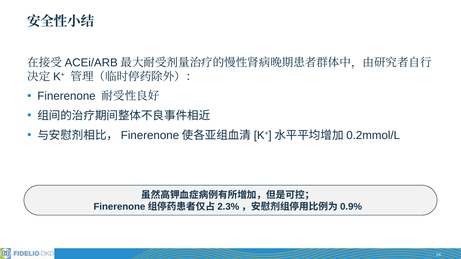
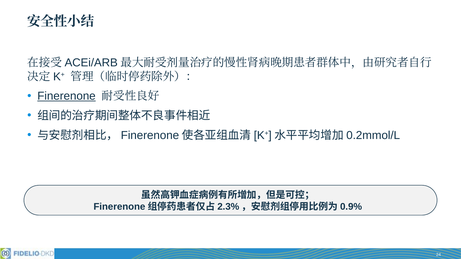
Finerenone underline: none -> present
